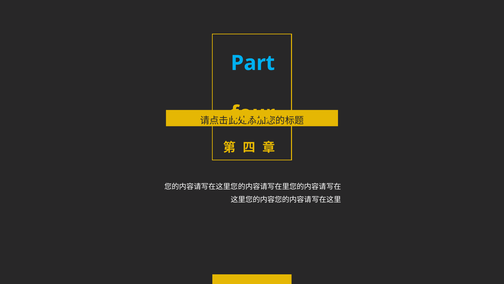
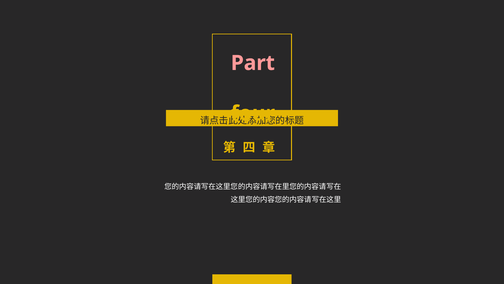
Part colour: light blue -> pink
